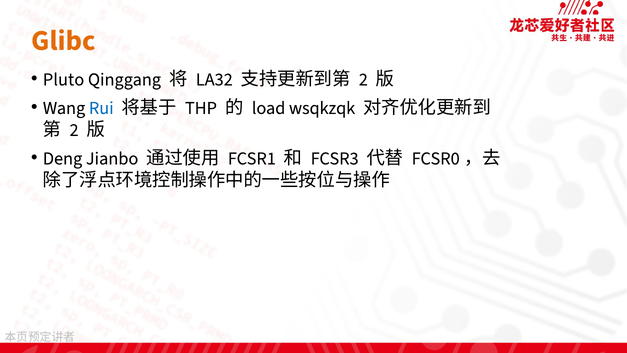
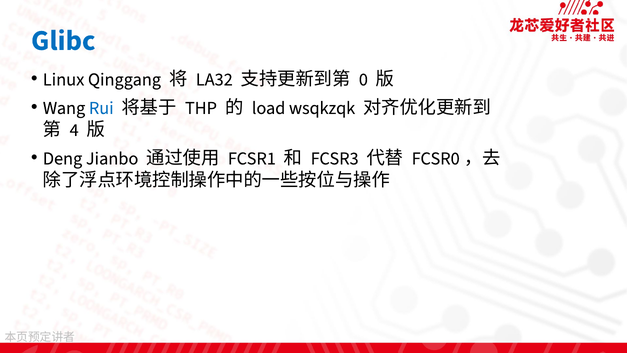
Glibc colour: orange -> blue
Pluto: Pluto -> Linux
2 at (363, 79): 2 -> 0
2 at (74, 130): 2 -> 4
